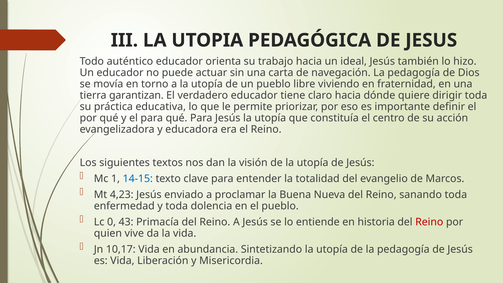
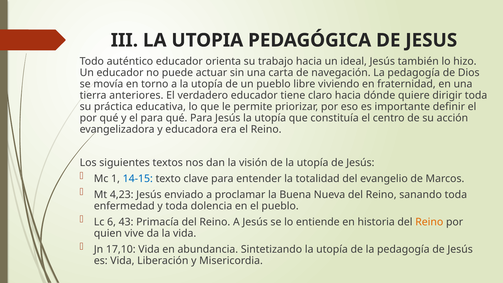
garantizan: garantizan -> anteriores
0: 0 -> 6
Reino at (429, 222) colour: red -> orange
10,17: 10,17 -> 17,10
